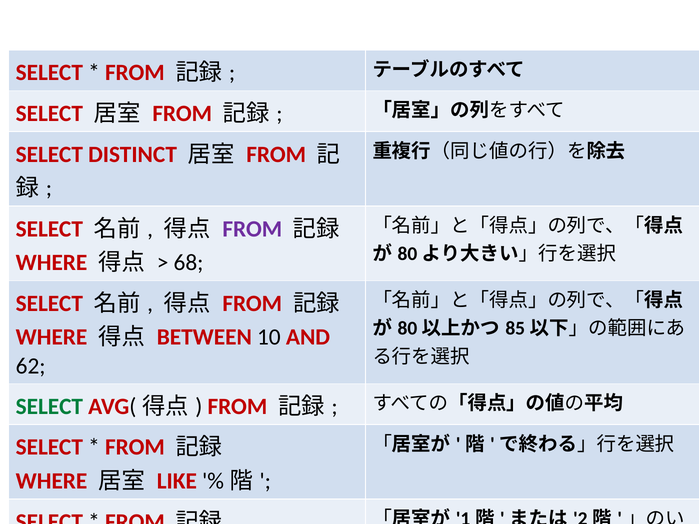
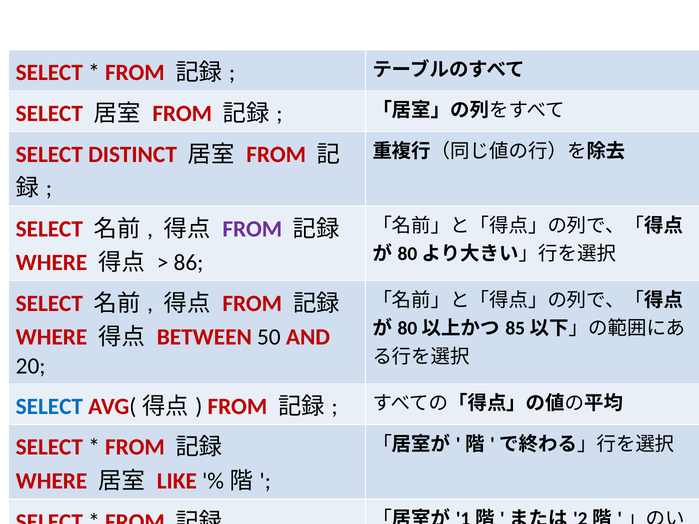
68: 68 -> 86
10: 10 -> 50
62: 62 -> 20
SELECT at (49, 407) colour: green -> blue
